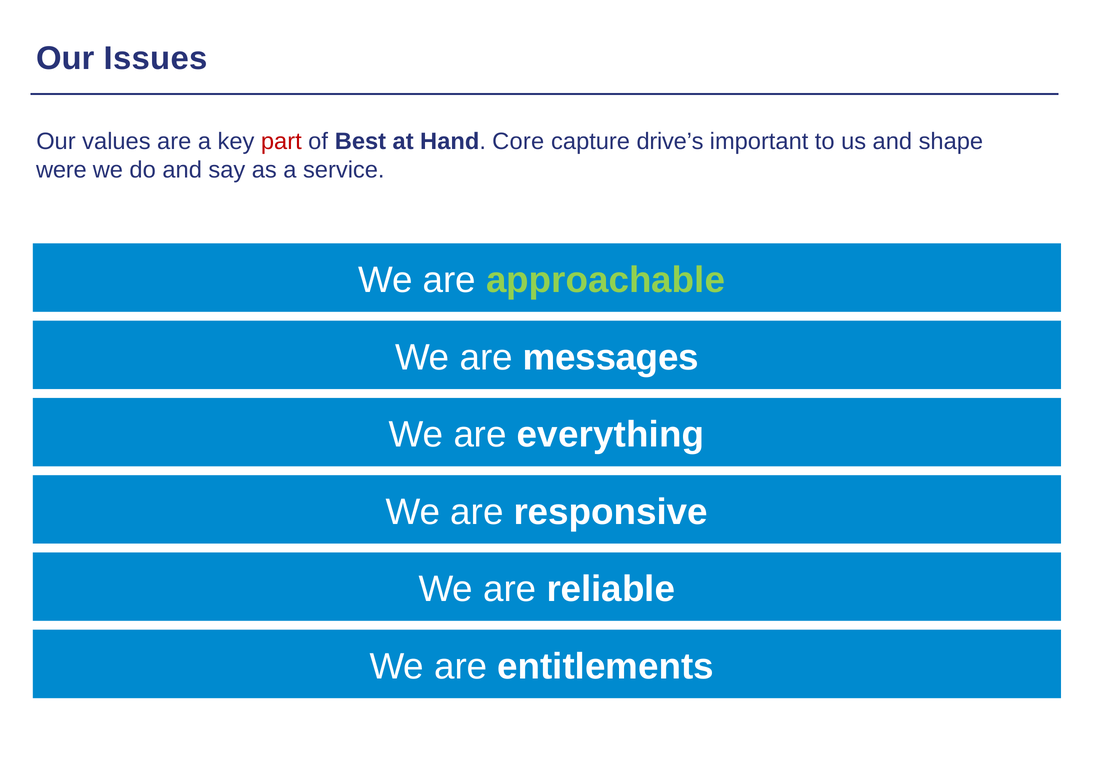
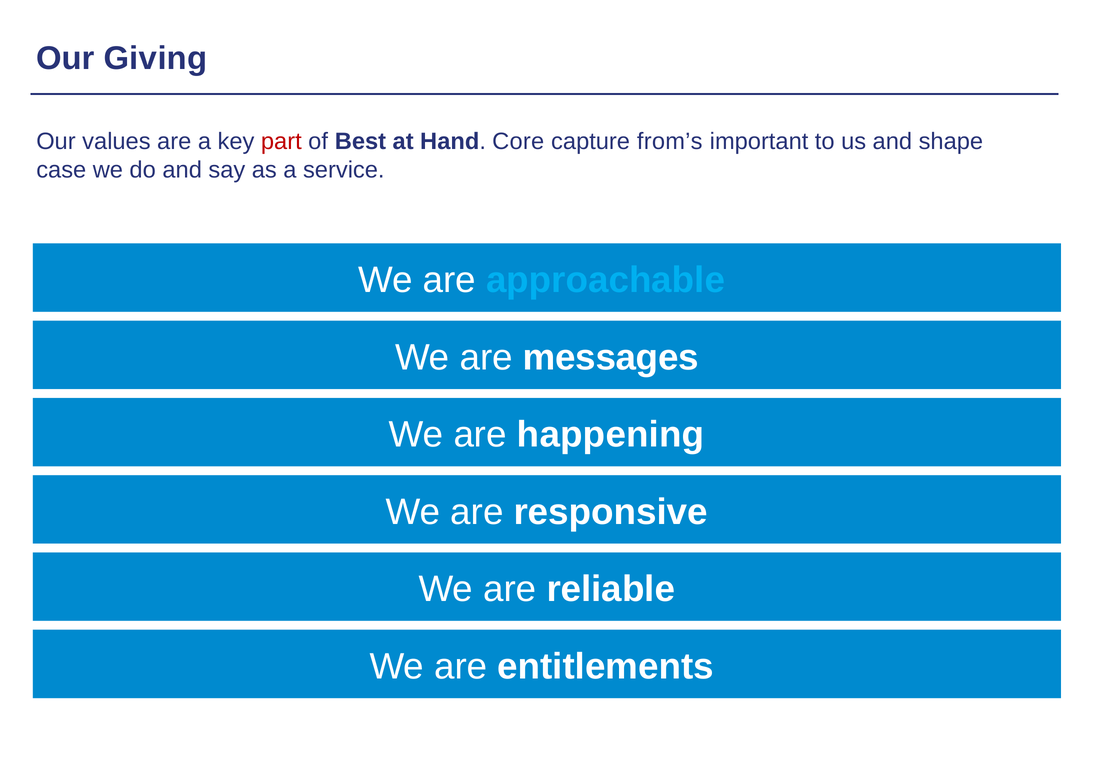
Issues: Issues -> Giving
drive’s: drive’s -> from’s
were: were -> case
approachable colour: light green -> light blue
everything: everything -> happening
